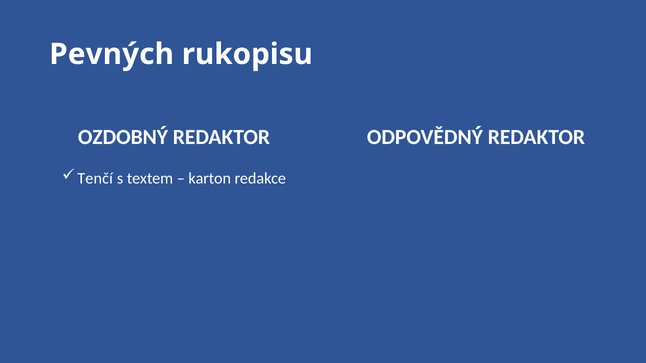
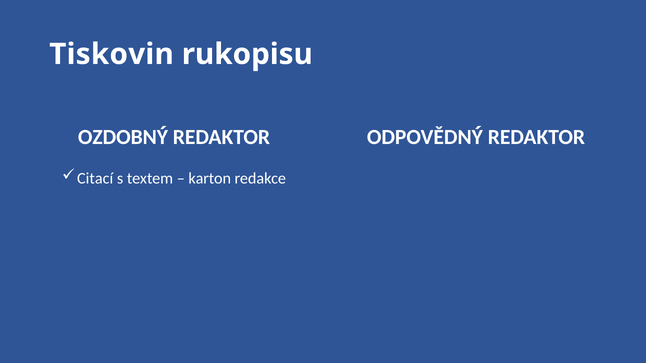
Pevných: Pevných -> Tiskovin
Tenčí: Tenčí -> Citací
